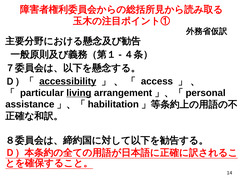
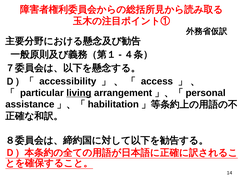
accessibility underline: present -> none
